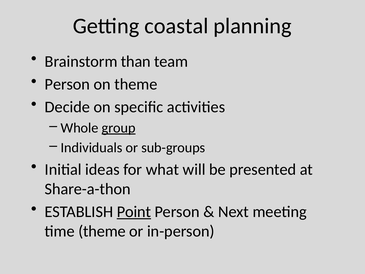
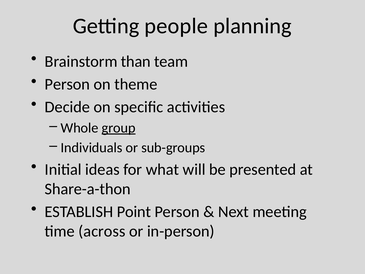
coastal: coastal -> people
Point underline: present -> none
time theme: theme -> across
